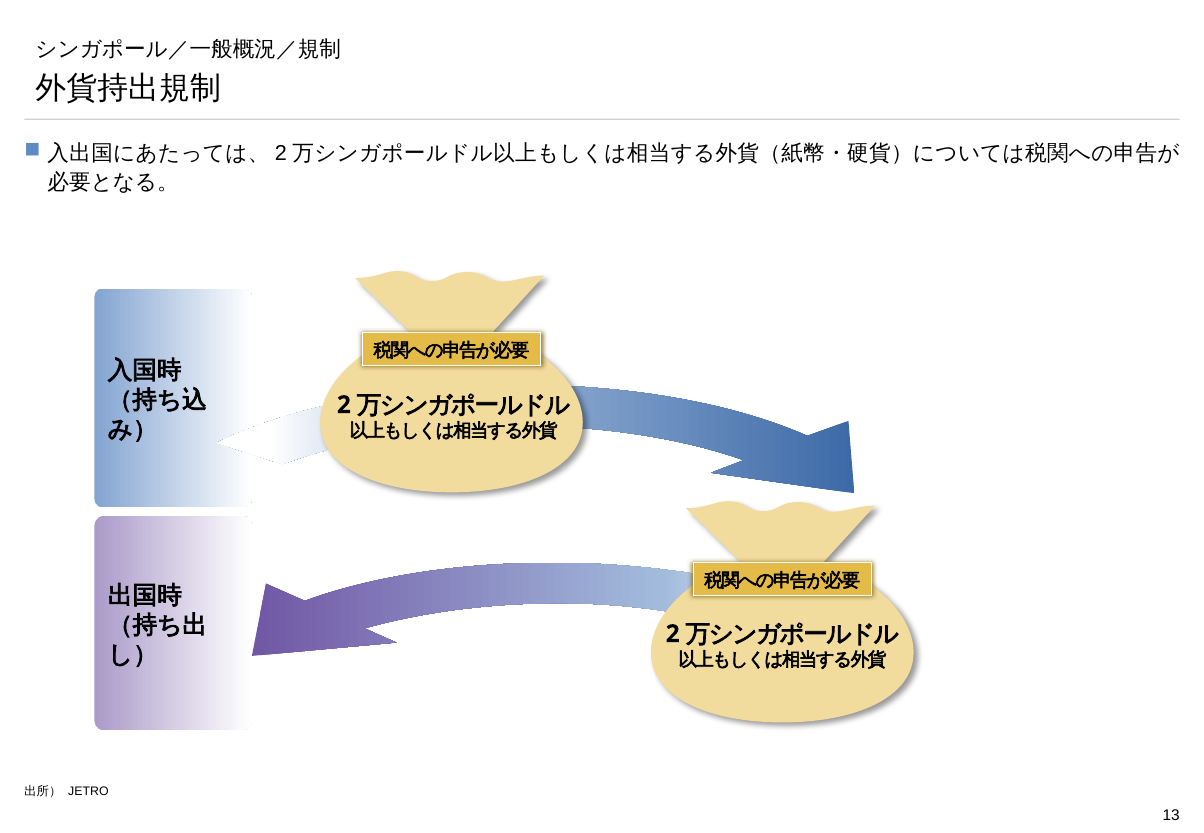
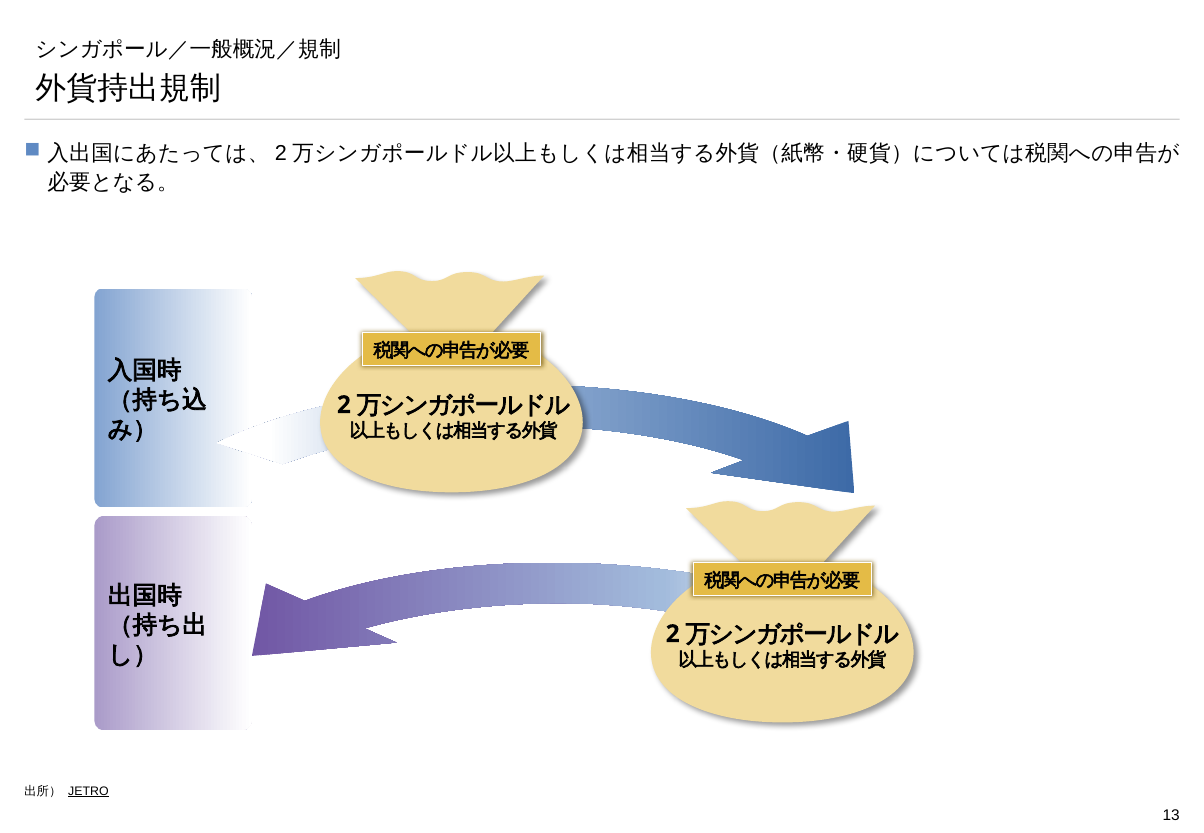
JETRO underline: none -> present
